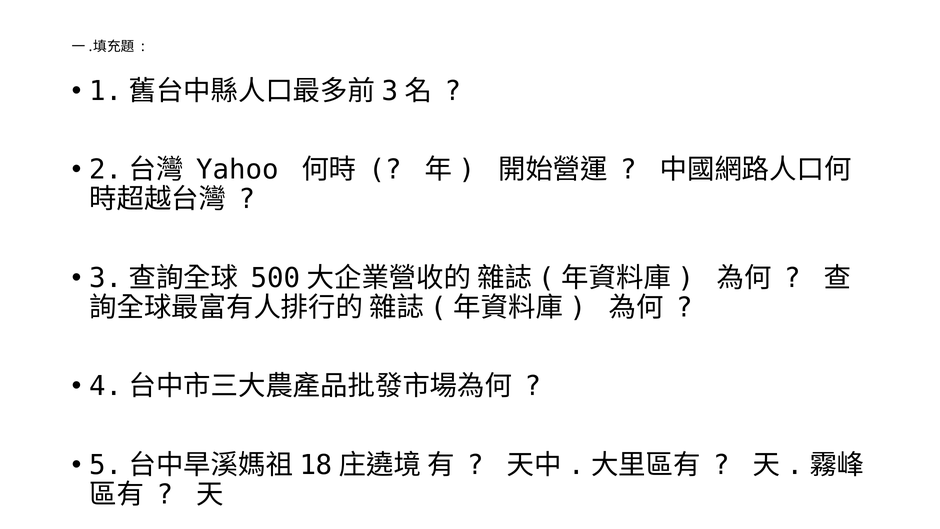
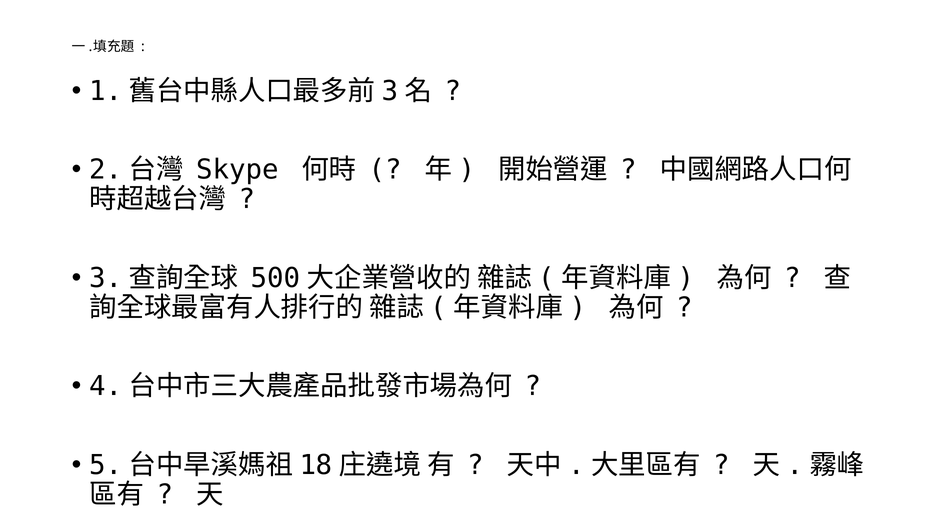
Yahoo: Yahoo -> Skype
